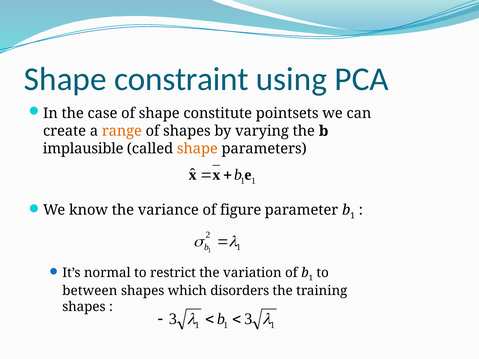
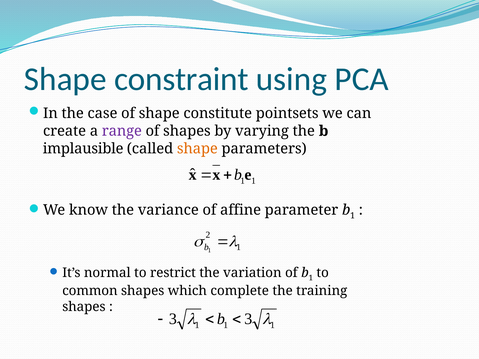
range colour: orange -> purple
figure: figure -> affine
between: between -> common
disorders: disorders -> complete
